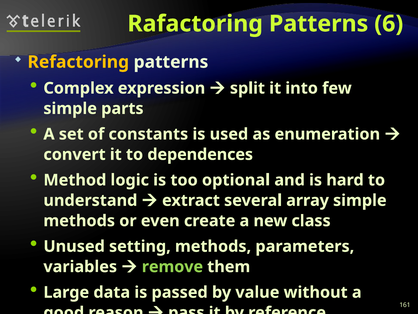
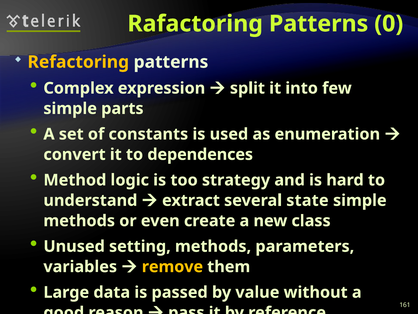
6: 6 -> 0
optional: optional -> strategy
array: array -> state
remove colour: light green -> yellow
